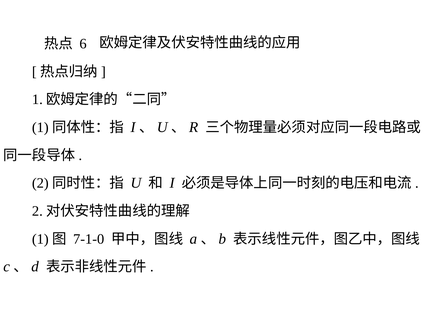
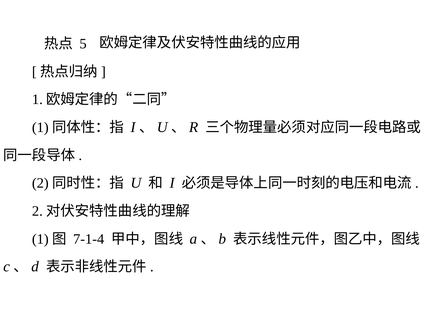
6: 6 -> 5
7-1-0: 7-1-0 -> 7-1-4
